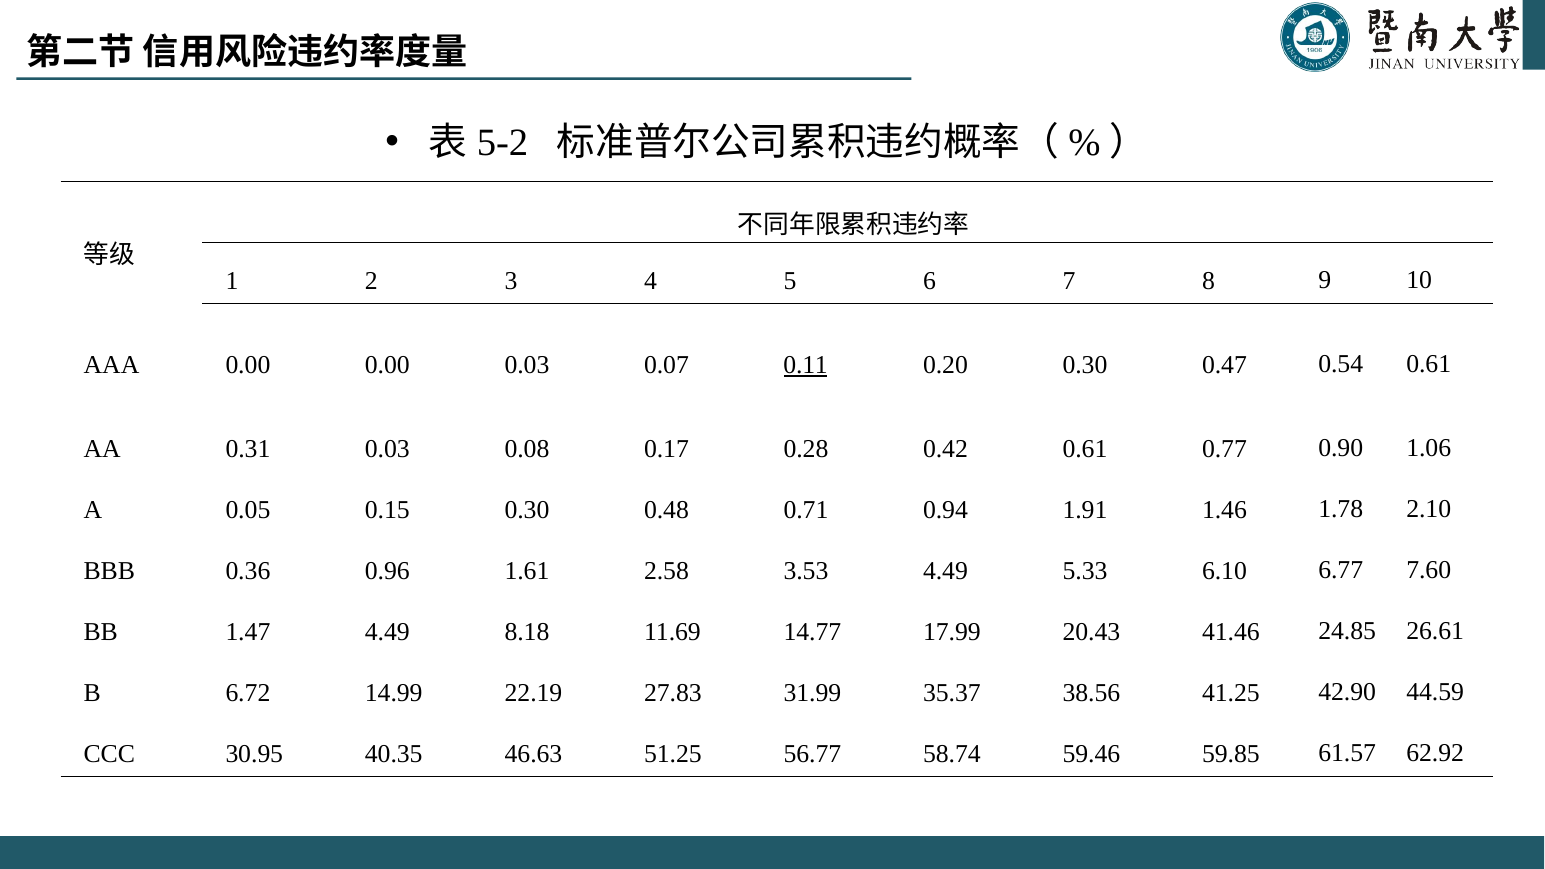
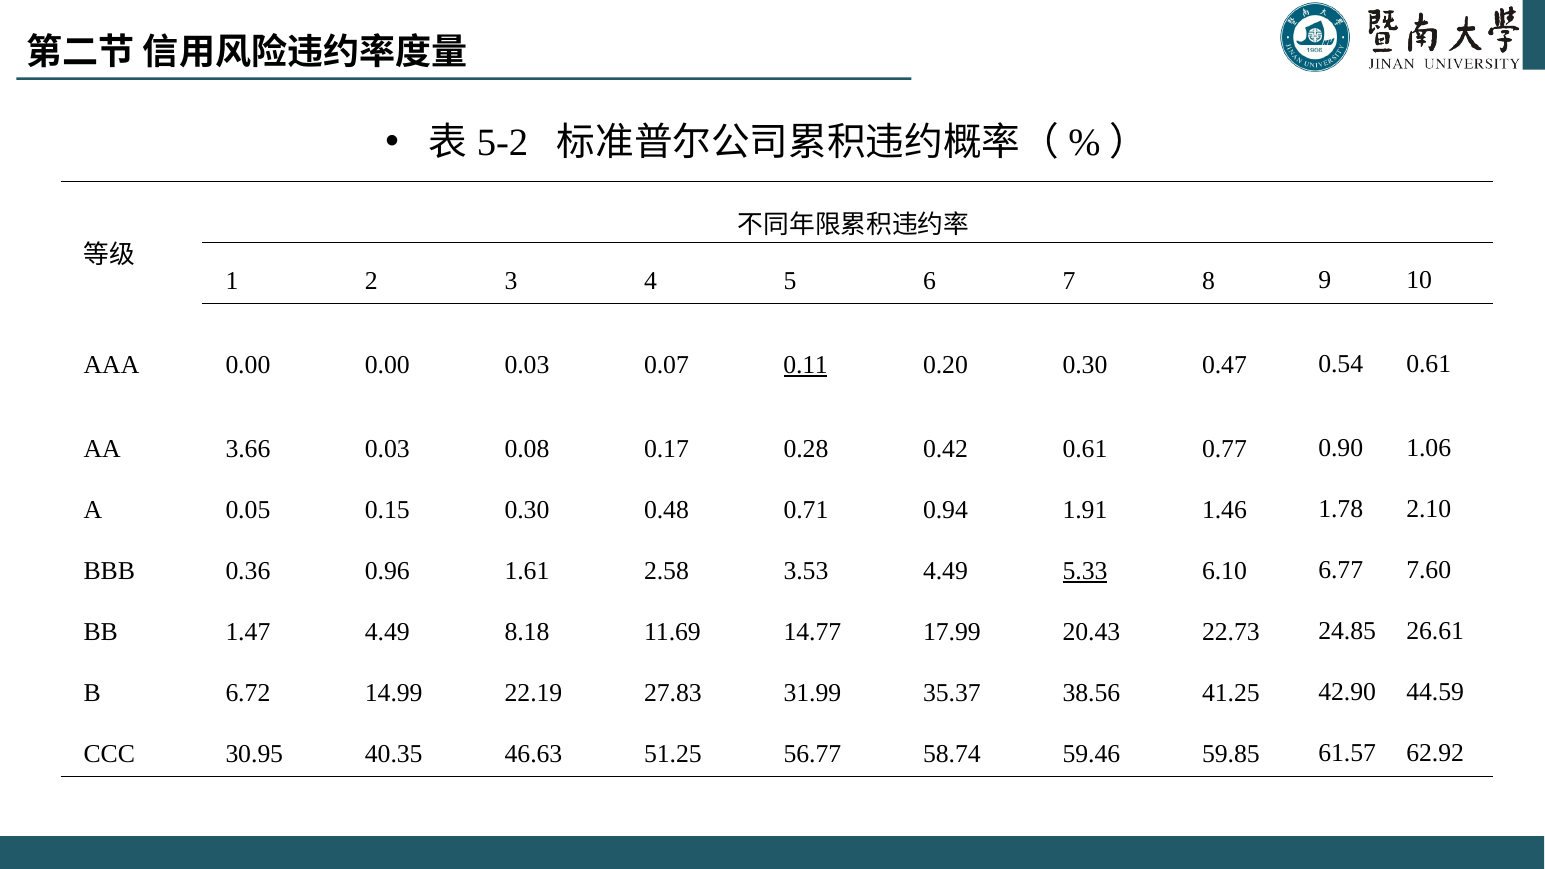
0.31: 0.31 -> 3.66
5.33 underline: none -> present
41.46: 41.46 -> 22.73
